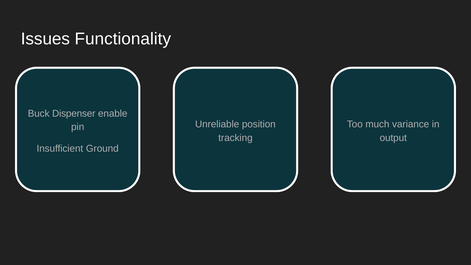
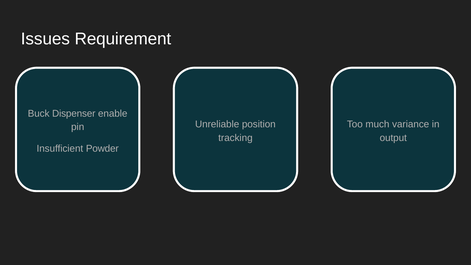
Functionality: Functionality -> Requirement
Ground: Ground -> Powder
